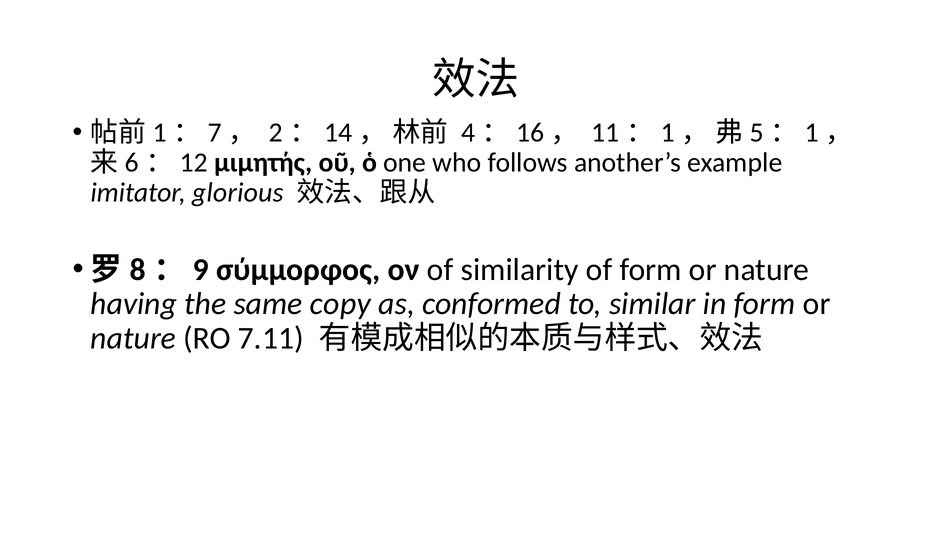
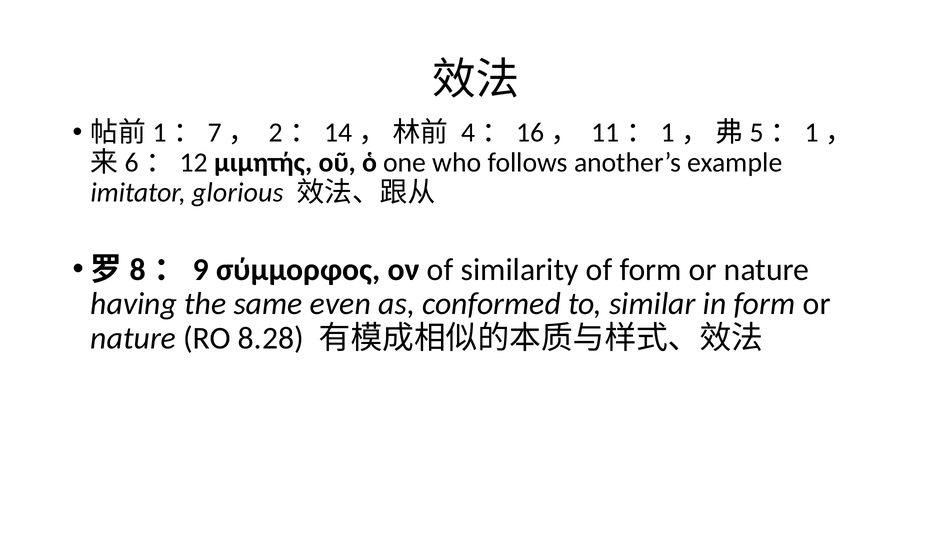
copy: copy -> even
7.11: 7.11 -> 8.28
